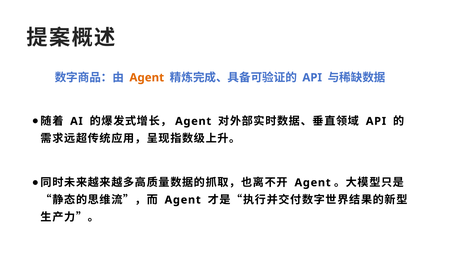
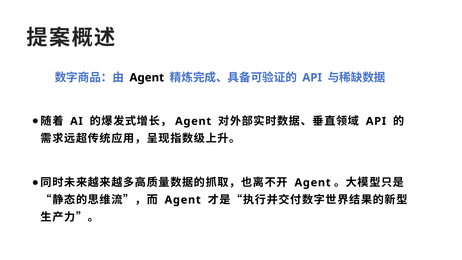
Agent at (147, 78) colour: orange -> black
